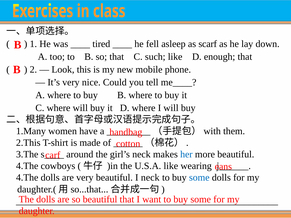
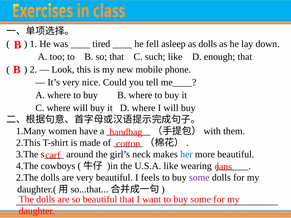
as scarf: scarf -> dolls
4.The at (27, 178): 4.The -> 2.The
I neck: neck -> feels
some at (199, 178) colour: blue -> purple
